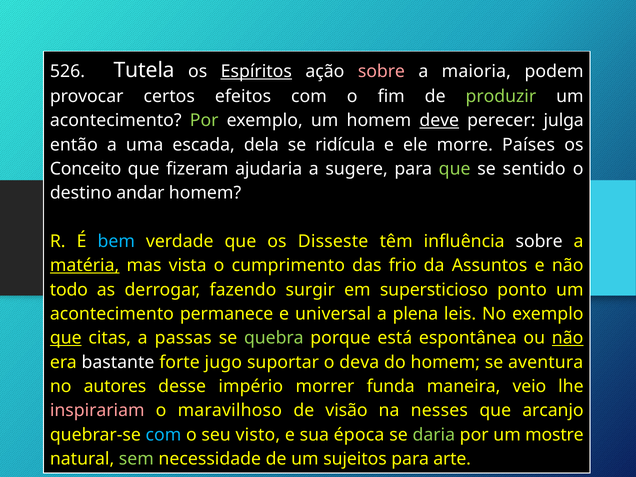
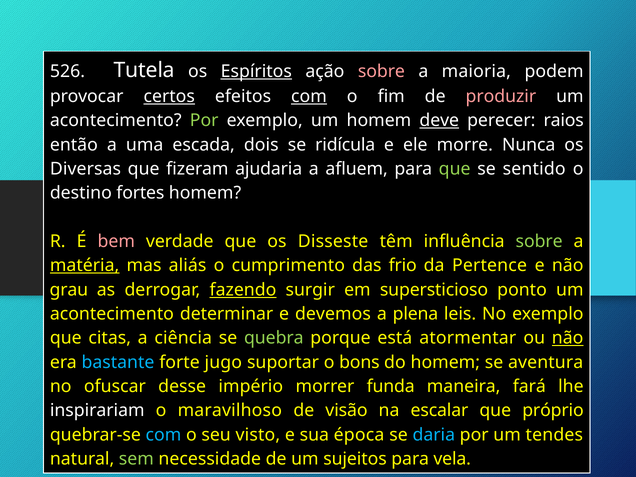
certos underline: none -> present
com at (309, 96) underline: none -> present
produzir colour: light green -> pink
julga: julga -> raios
dela: dela -> dois
Países: Países -> Nunca
Conceito: Conceito -> Diversas
sugere: sugere -> afluem
andar: andar -> fortes
bem colour: light blue -> pink
sobre at (539, 241) colour: white -> light green
vista: vista -> aliás
Assuntos: Assuntos -> Pertence
todo: todo -> grau
fazendo underline: none -> present
permanece: permanece -> determinar
universal: universal -> devemos
que at (66, 338) underline: present -> none
passas: passas -> ciência
espontânea: espontânea -> atormentar
bastante colour: white -> light blue
deva: deva -> bons
autores: autores -> ofuscar
veio: veio -> fará
inspirariam colour: pink -> white
nesses: nesses -> escalar
arcanjo: arcanjo -> próprio
daria colour: light green -> light blue
mostre: mostre -> tendes
arte: arte -> vela
